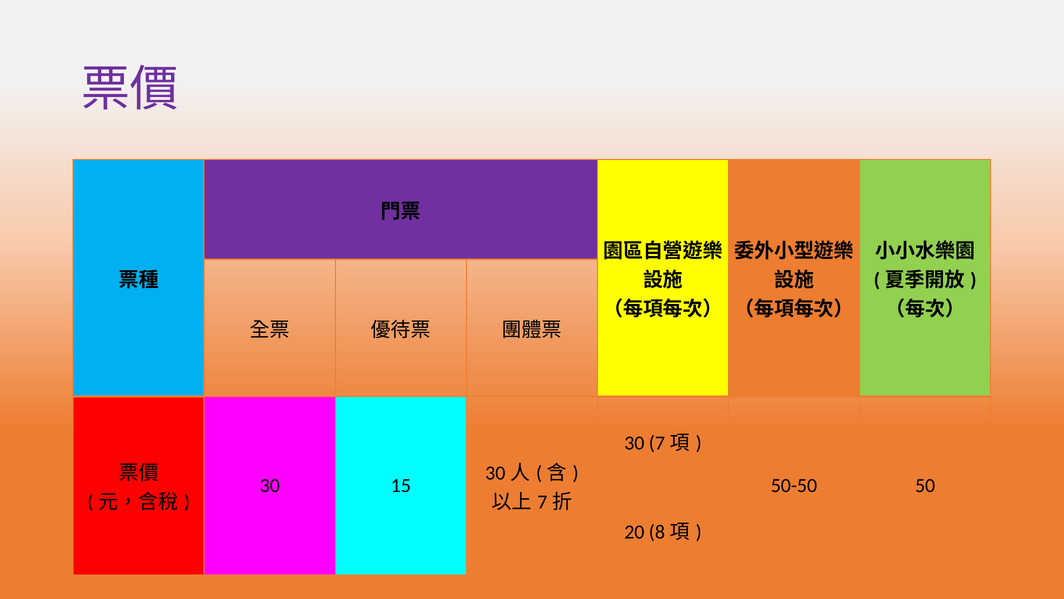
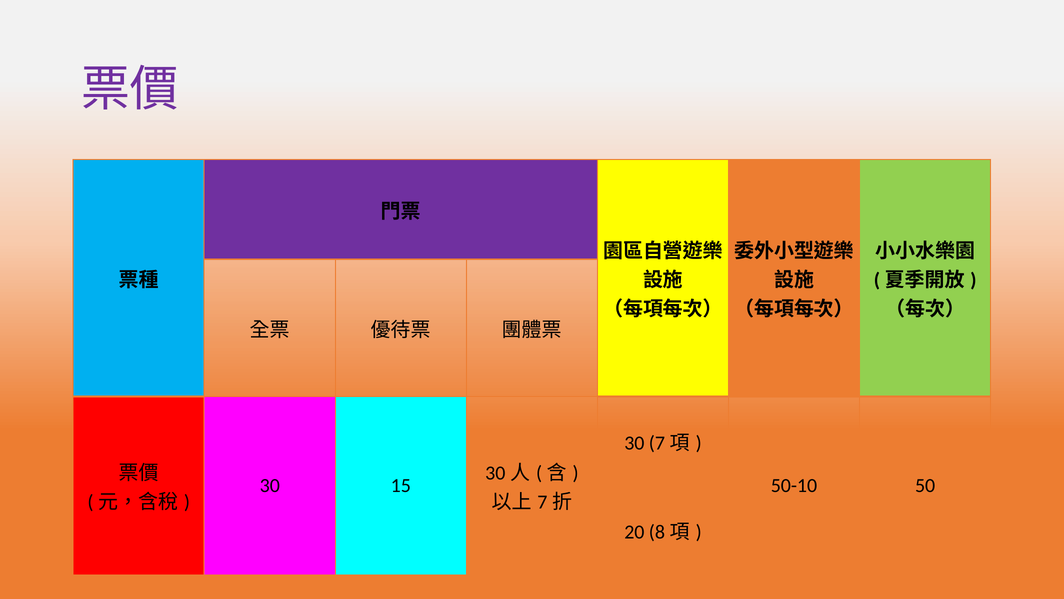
50-50: 50-50 -> 50-10
